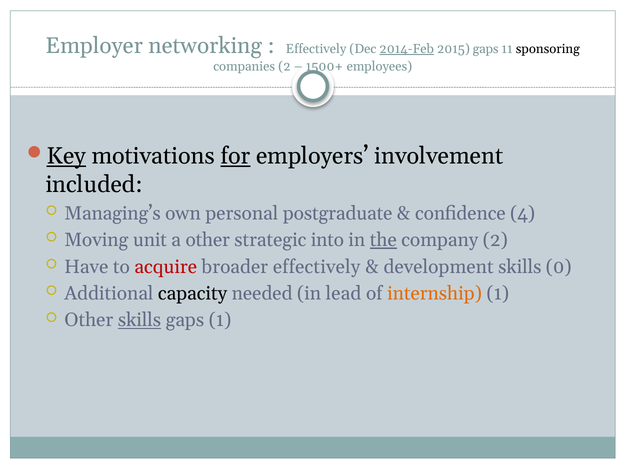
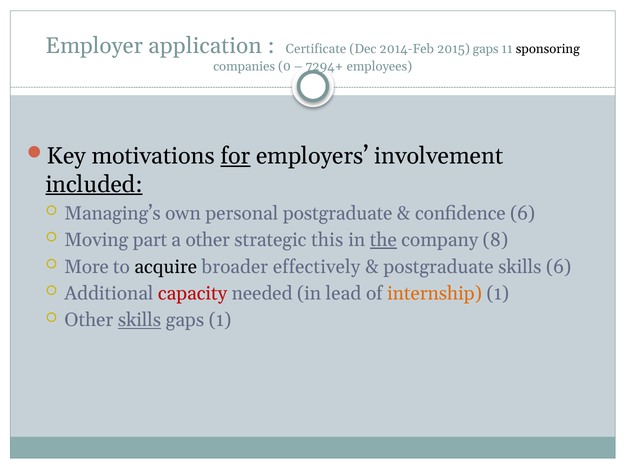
networking: networking -> application
Effectively at (316, 49): Effectively -> Certificate
2014-Feb underline: present -> none
companies 2: 2 -> 0
1500+: 1500+ -> 7294+
Key underline: present -> none
included underline: none -> present
confidence 4: 4 -> 6
unit: unit -> part
into: into -> this
company 2: 2 -> 8
Have: Have -> More
acquire colour: red -> black
development at (439, 267): development -> postgraduate
skills 0: 0 -> 6
capacity colour: black -> red
